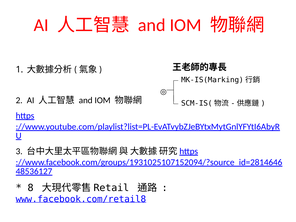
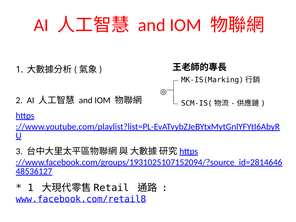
8 at (31, 188): 8 -> 1
